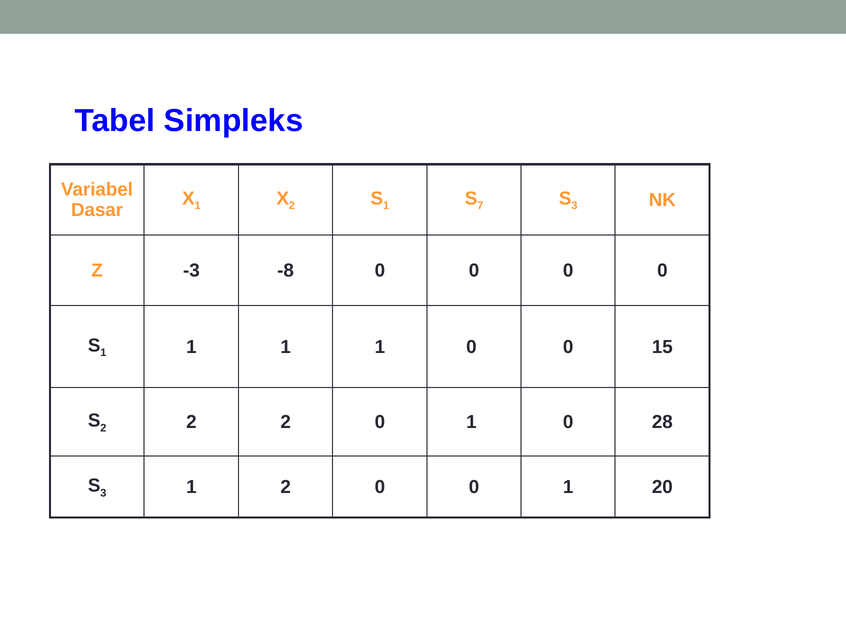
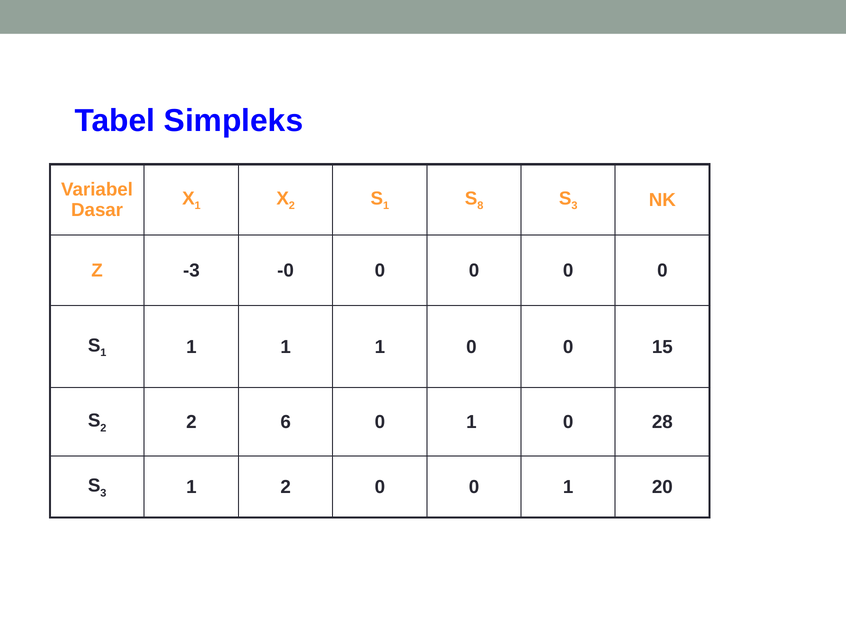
7: 7 -> 8
-8: -8 -> -0
2 2 2: 2 -> 6
